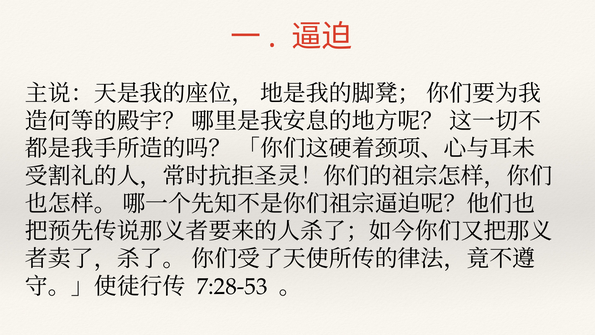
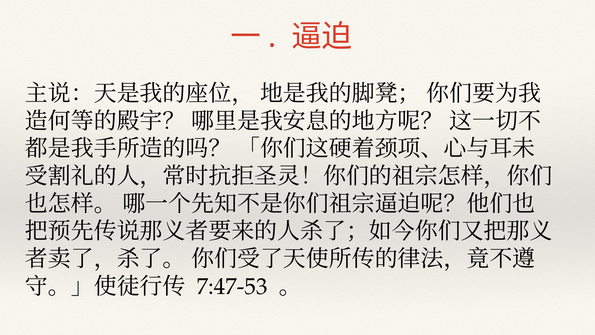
7:28-53: 7:28-53 -> 7:47-53
